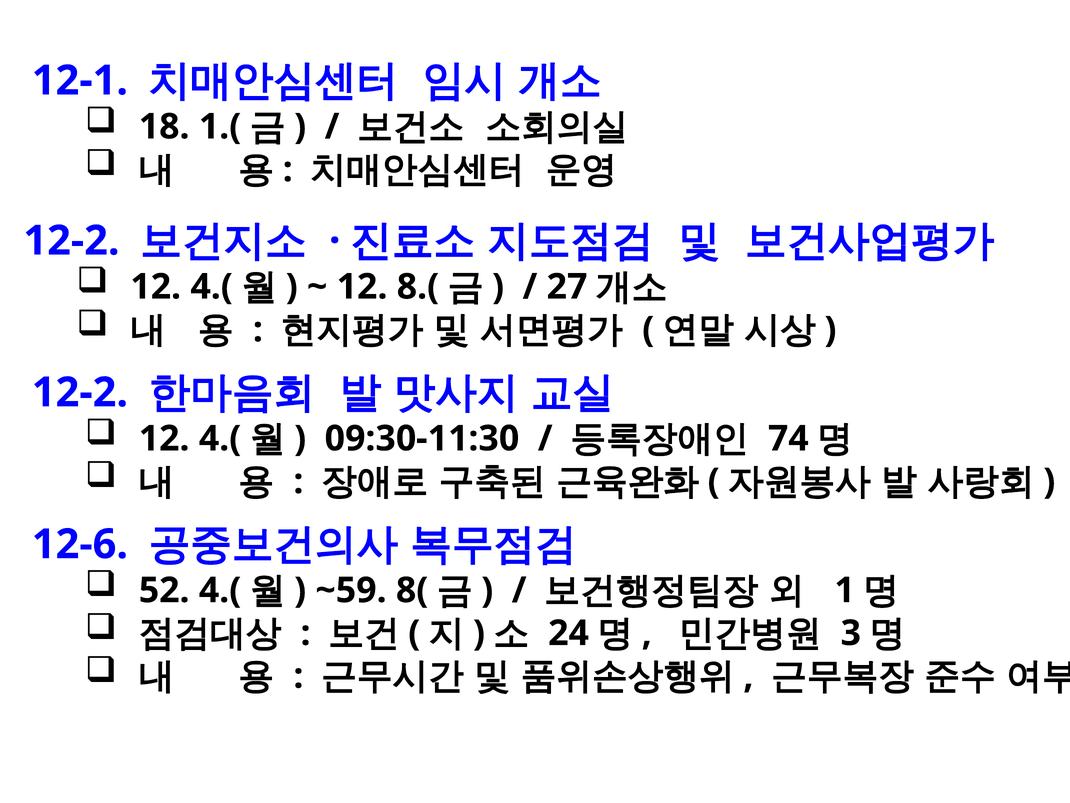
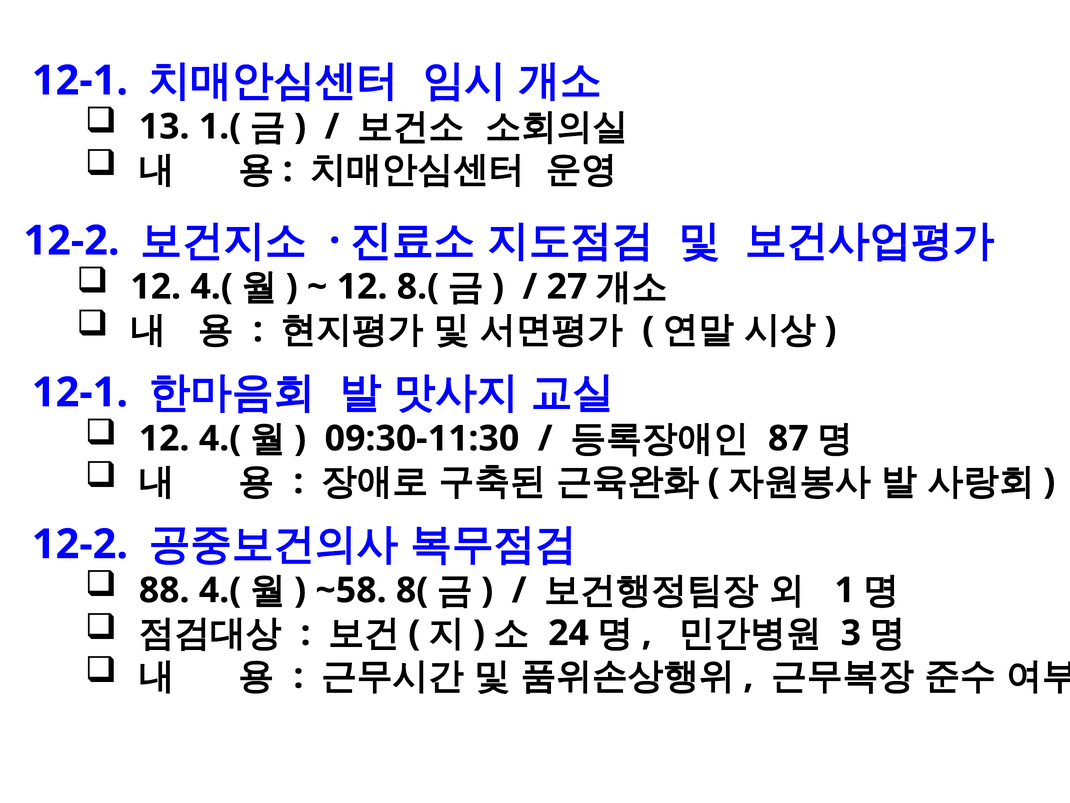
18: 18 -> 13
12-2 at (80, 392): 12-2 -> 12-1
74: 74 -> 87
12-6 at (80, 544): 12-6 -> 12-2
52: 52 -> 88
~59: ~59 -> ~58
